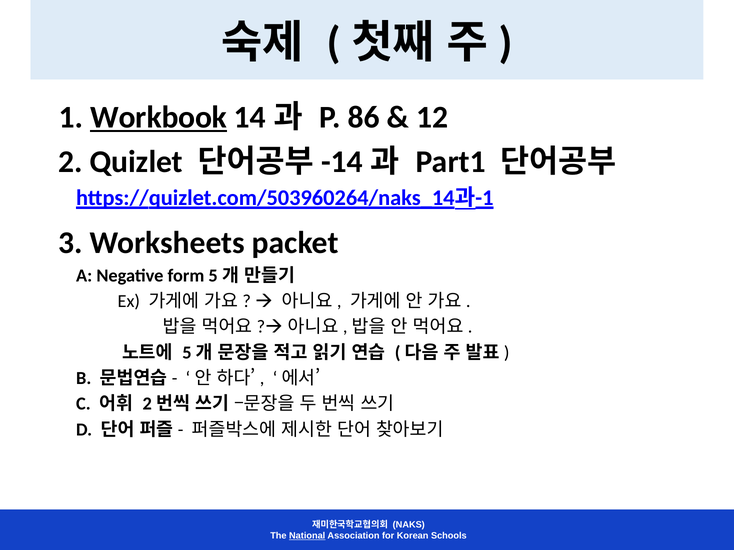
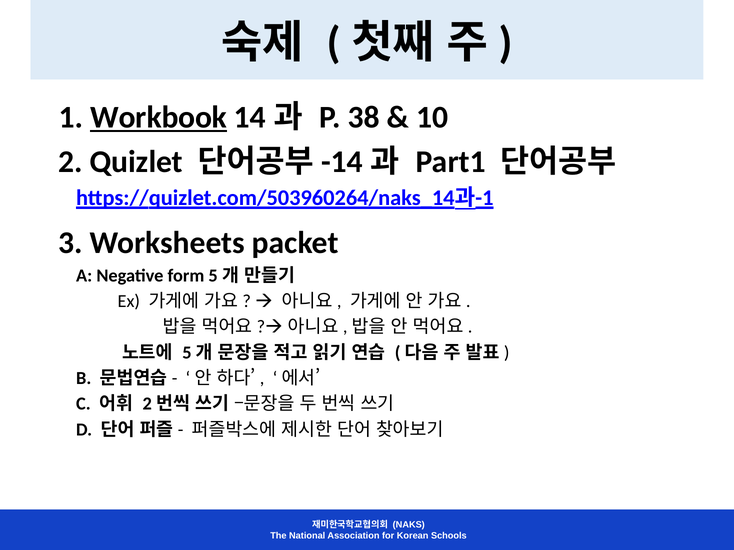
86: 86 -> 38
12: 12 -> 10
National underline: present -> none
